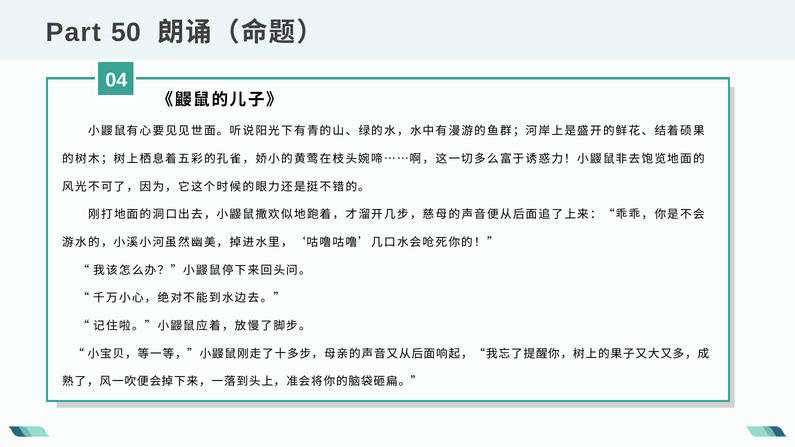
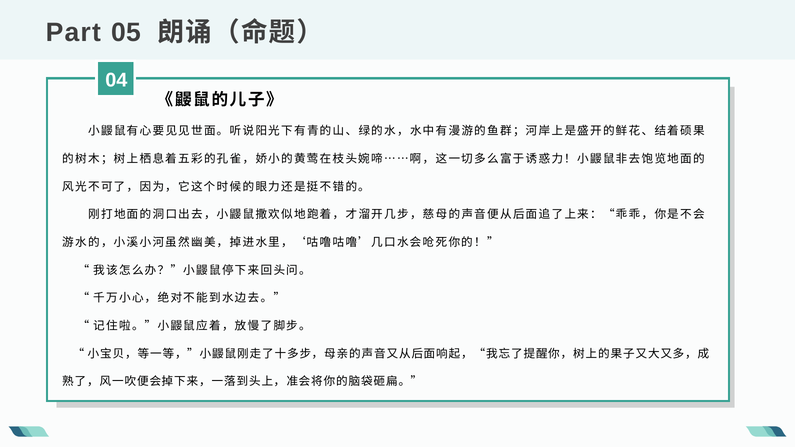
50: 50 -> 05
